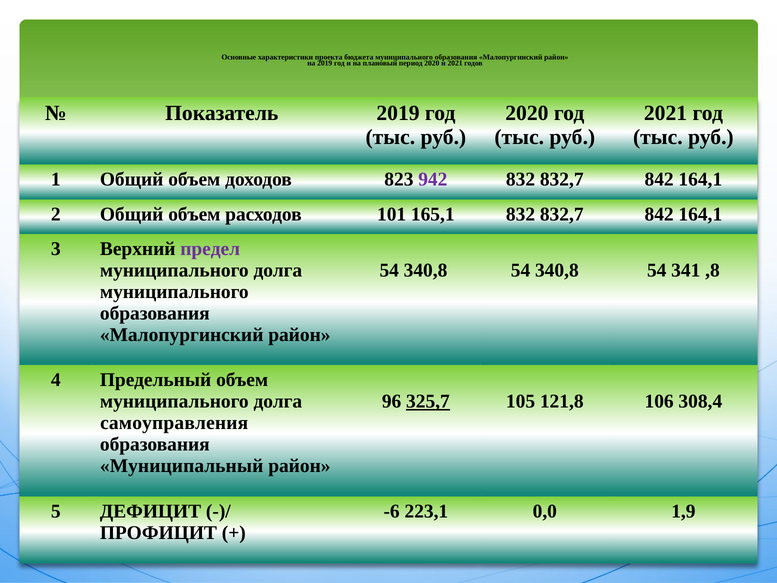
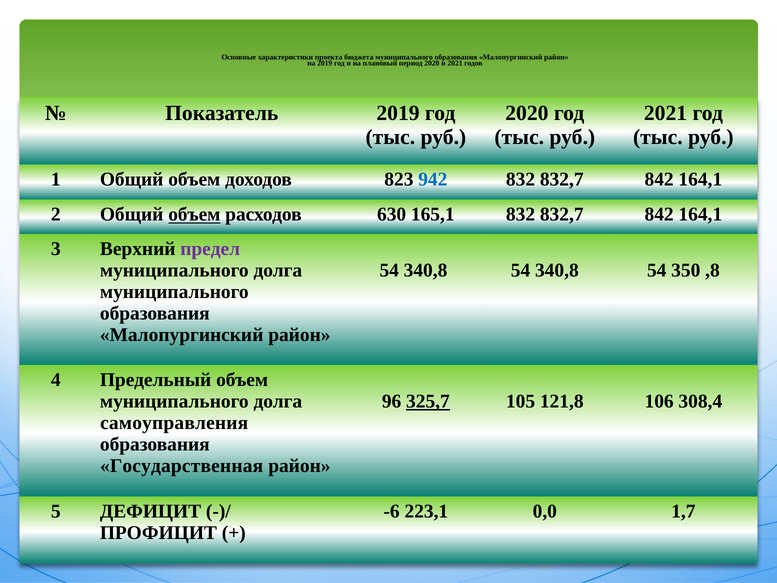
942 colour: purple -> blue
объем at (194, 214) underline: none -> present
101: 101 -> 630
341: 341 -> 350
Муниципальный: Муниципальный -> Государственная
1,9: 1,9 -> 1,7
